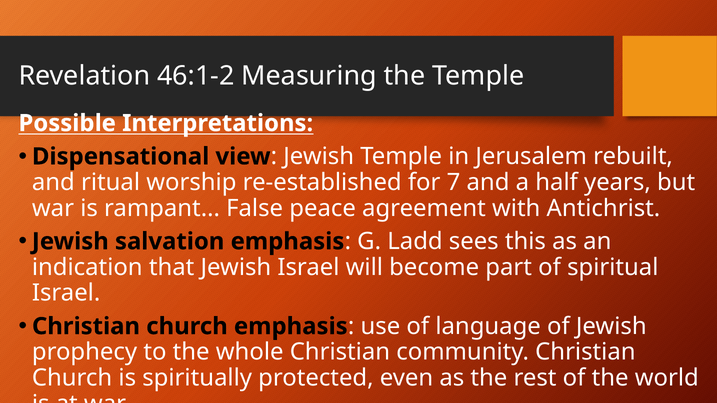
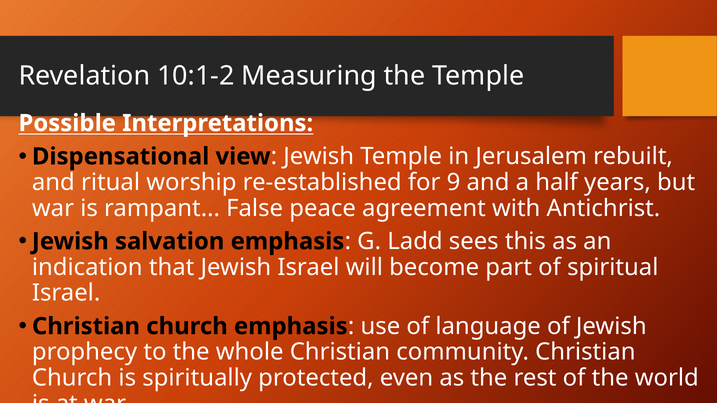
46:1-2: 46:1-2 -> 10:1-2
7: 7 -> 9
